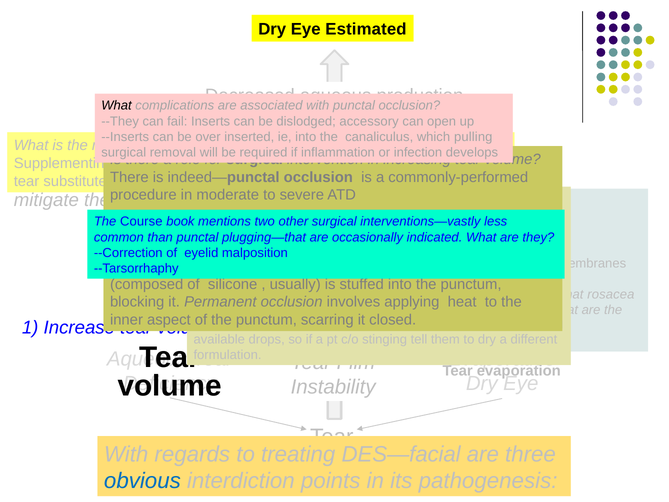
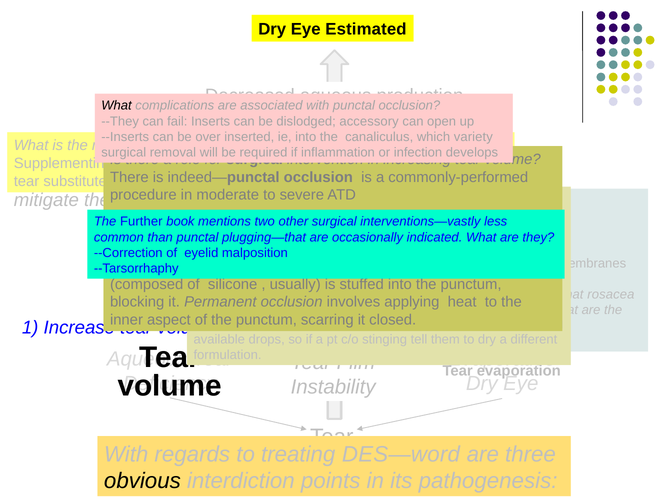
pulling: pulling -> variety
Course: Course -> Further
DES—facial: DES—facial -> DES—word
obvious colour: blue -> black
